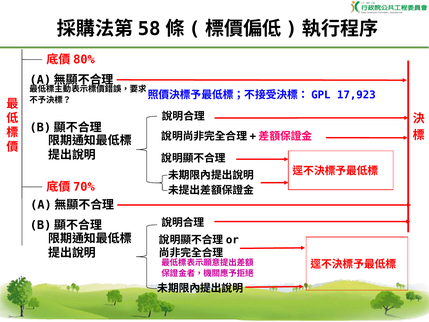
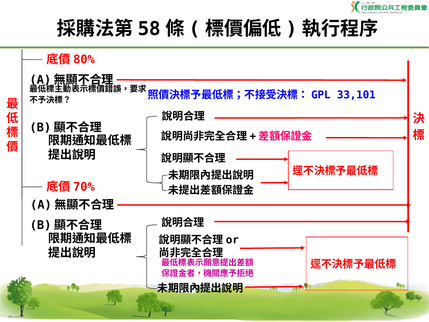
17,923: 17,923 -> 33,101
